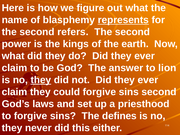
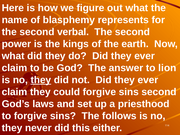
represents underline: present -> none
refers: refers -> verbal
defines: defines -> follows
